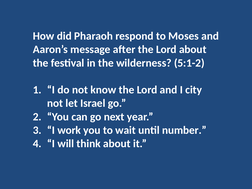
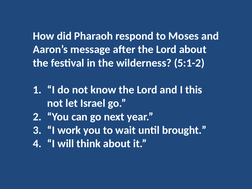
city: city -> this
number: number -> brought
